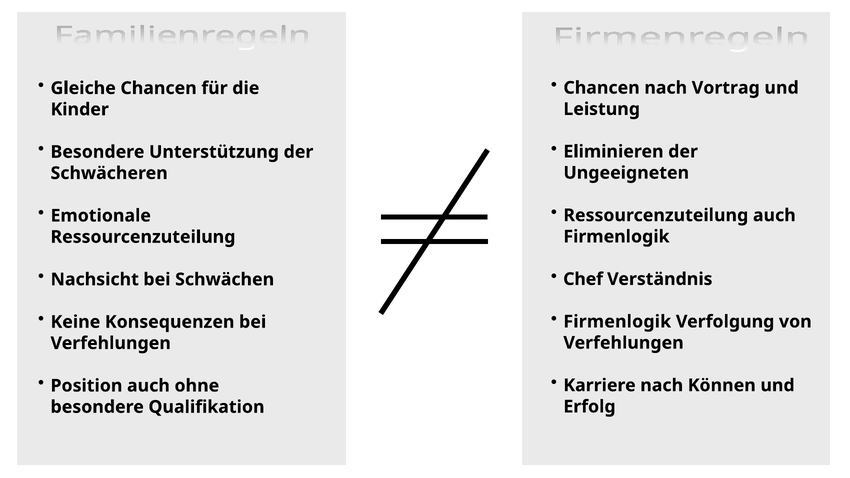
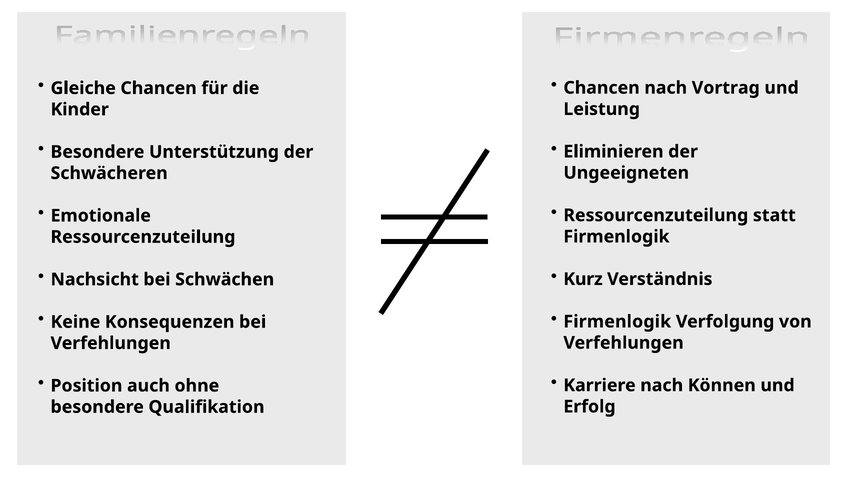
Ressourcenzuteilung auch: auch -> statt
Chef: Chef -> Kurz
